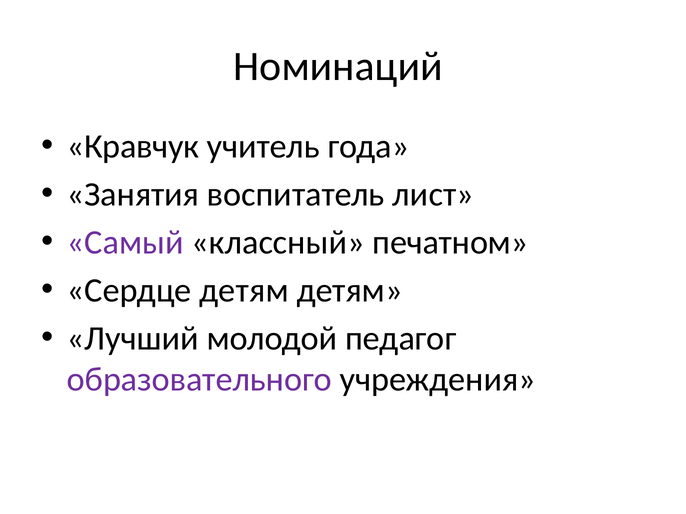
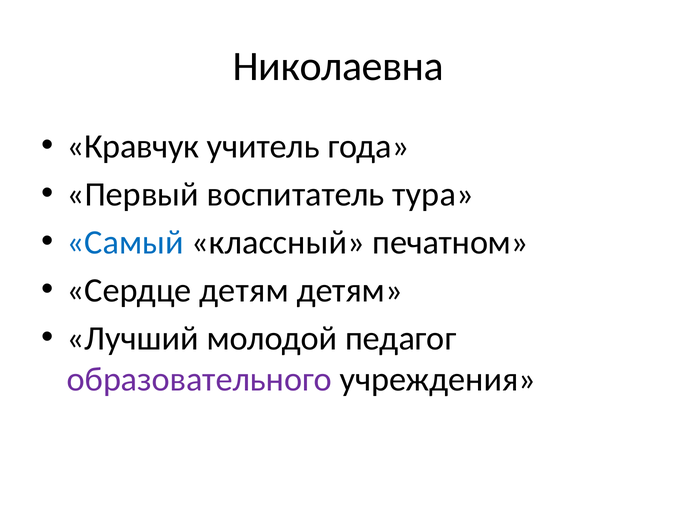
Номинаций: Номинаций -> Николаевна
Занятия: Занятия -> Первый
лист: лист -> тура
Самый colour: purple -> blue
